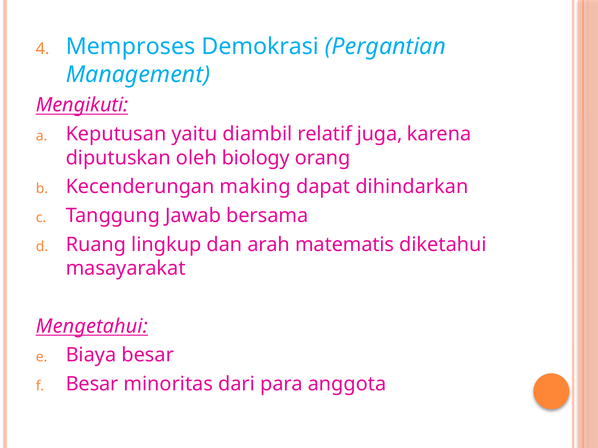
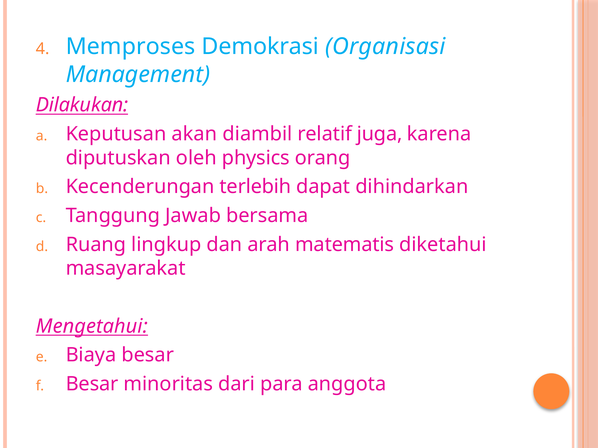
Pergantian: Pergantian -> Organisasi
Mengikuti: Mengikuti -> Dilakukan
yaitu: yaitu -> akan
biology: biology -> physics
making: making -> terlebih
